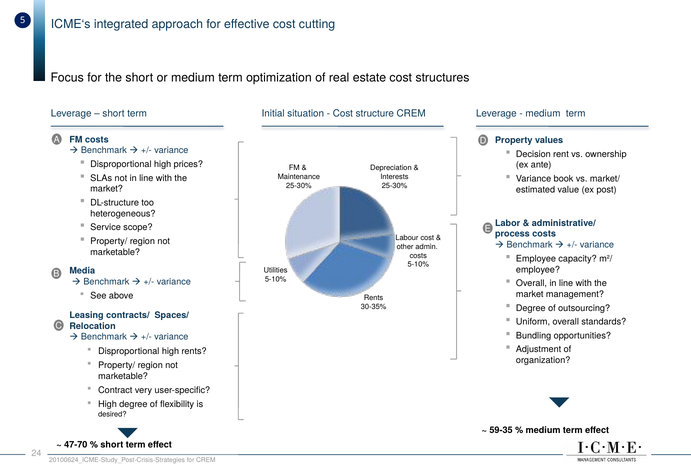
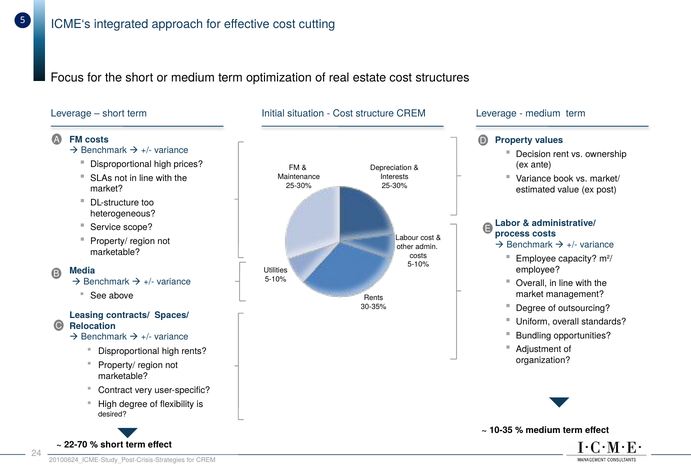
59-35: 59-35 -> 10-35
47-70: 47-70 -> 22-70
